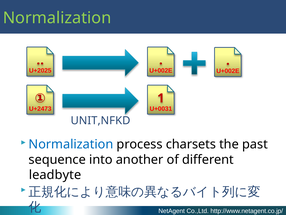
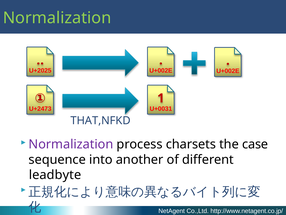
UNIT,NFKD: UNIT,NFKD -> THAT,NFKD
Normalization at (71, 144) colour: blue -> purple
past: past -> case
